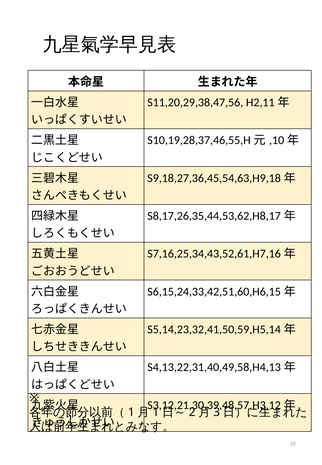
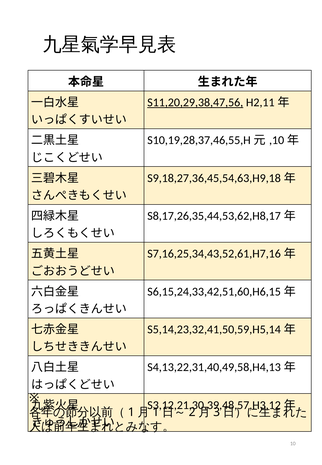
S11,20,29,38,47,56 underline: none -> present
